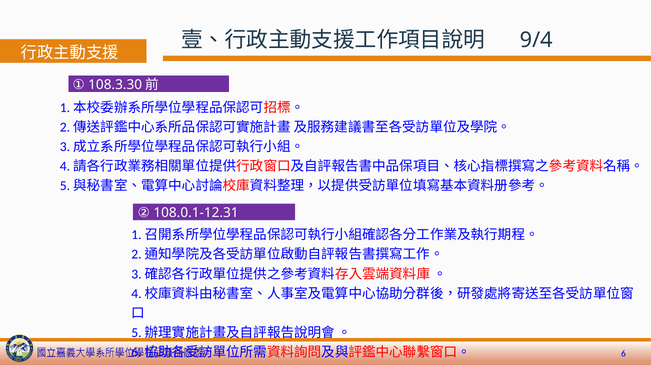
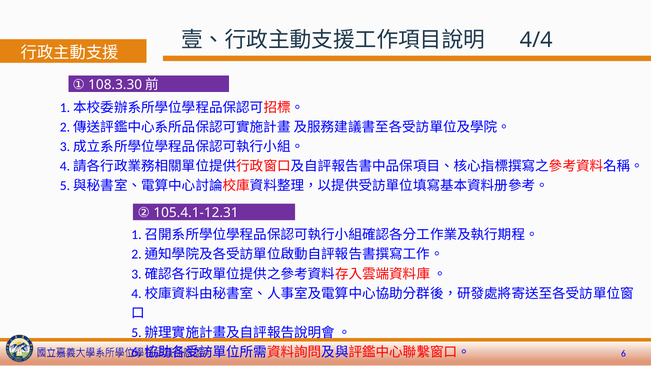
9/4: 9/4 -> 4/4
108.0.1-12.31: 108.0.1-12.31 -> 105.4.1-12.31
